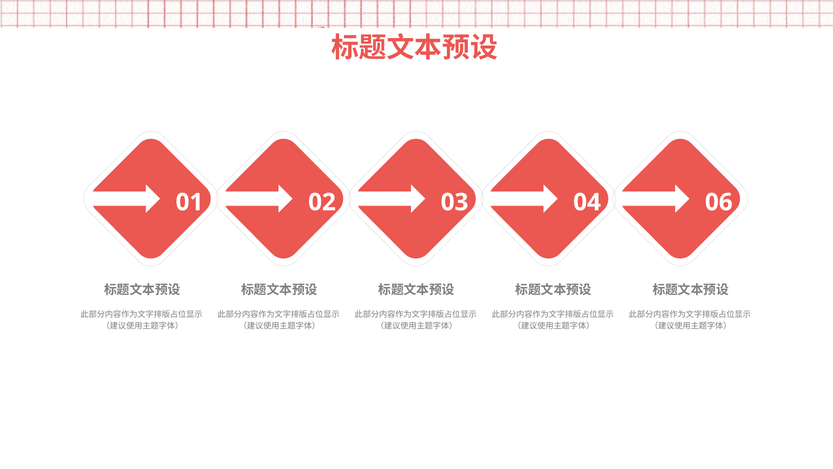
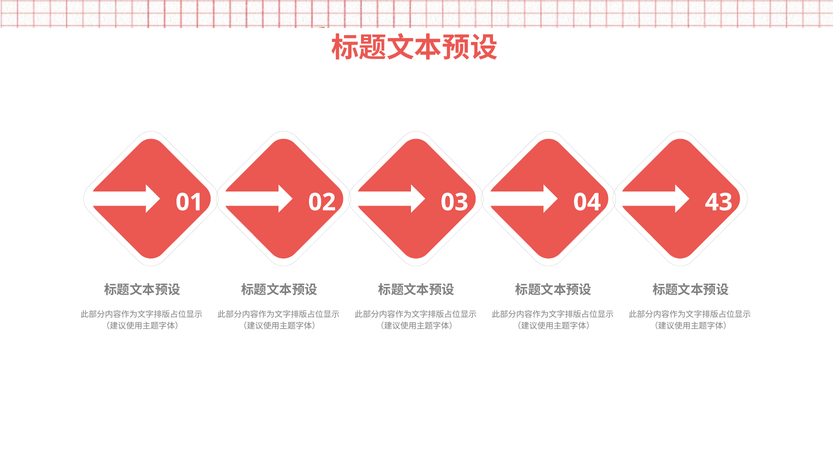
06: 06 -> 43
